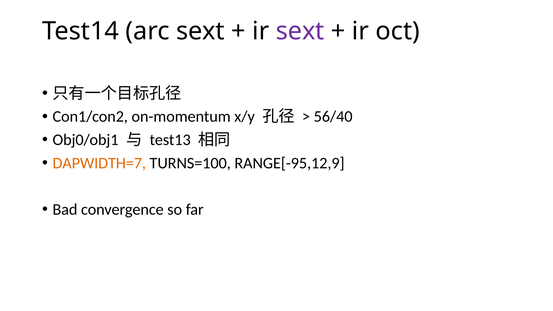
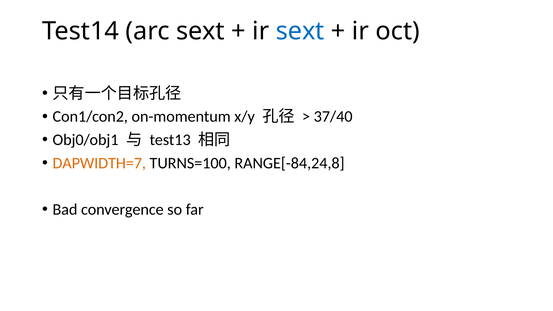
sext at (300, 31) colour: purple -> blue
56/40: 56/40 -> 37/40
RANGE[-95,12,9: RANGE[-95,12,9 -> RANGE[-84,24,8
